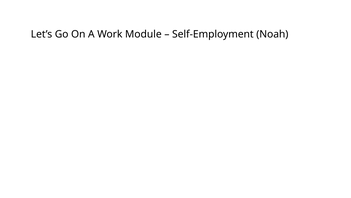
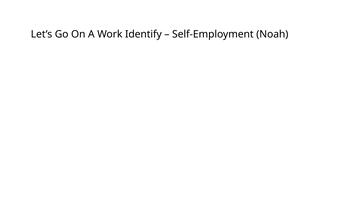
Module: Module -> Identify
